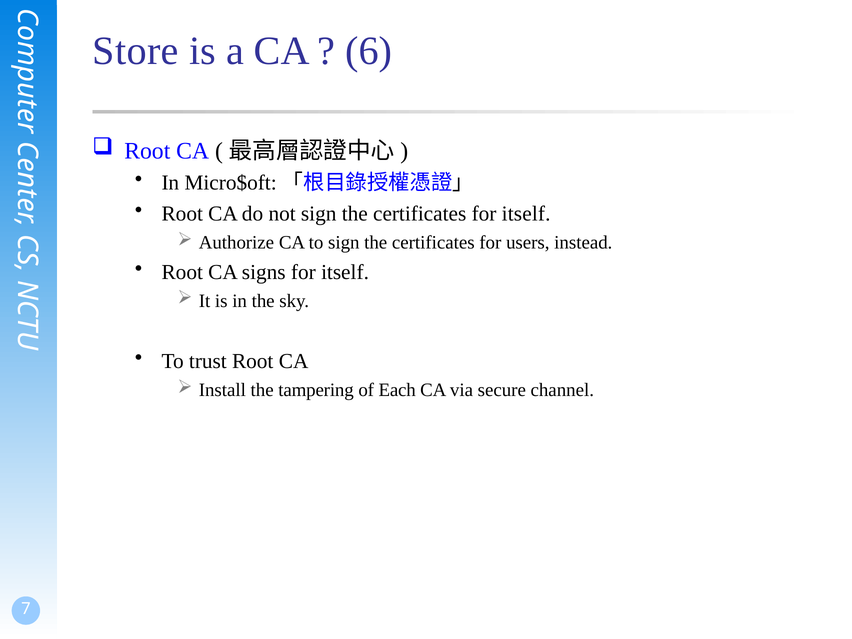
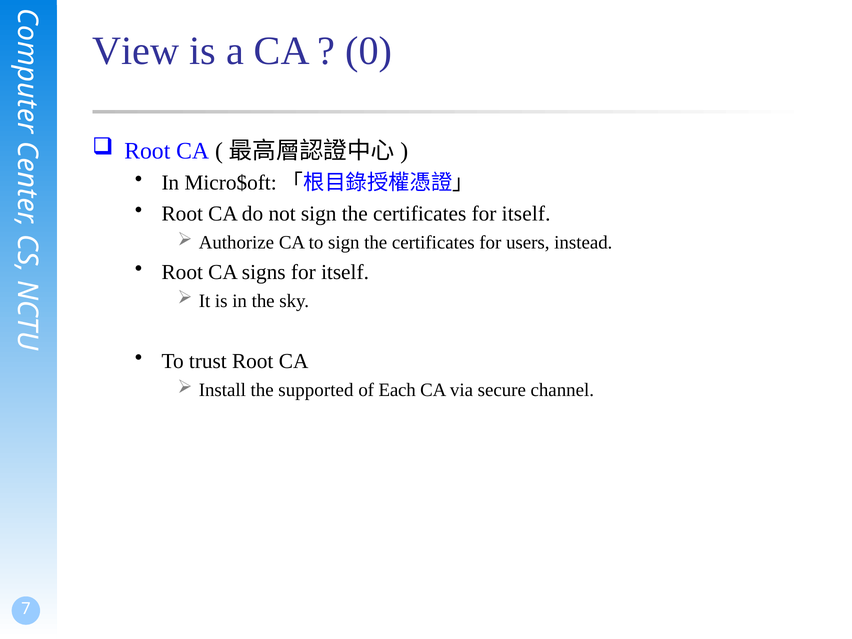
Store: Store -> View
6: 6 -> 0
tampering: tampering -> supported
